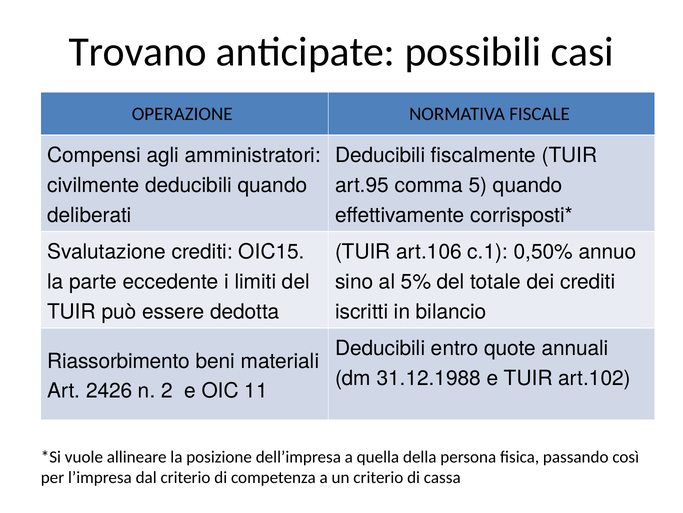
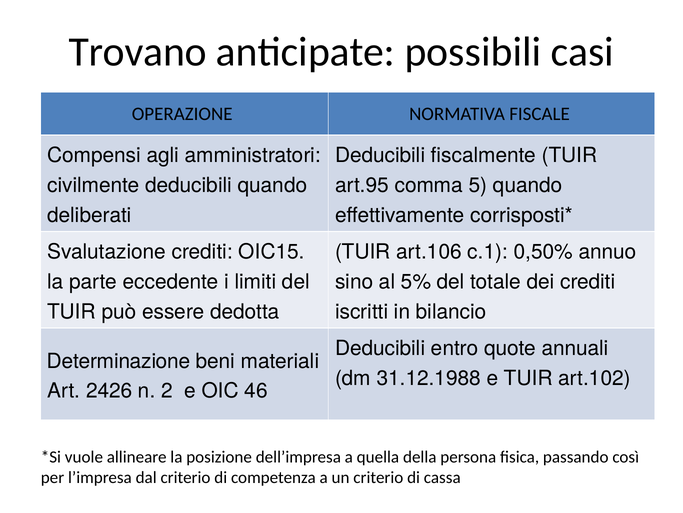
Riassorbimento: Riassorbimento -> Determinazione
11: 11 -> 46
